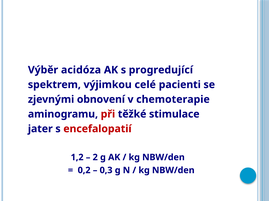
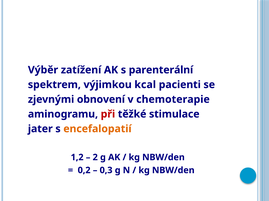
acidóza: acidóza -> zatížení
progredující: progredující -> parenterální
celé: celé -> kcal
encefalopatií colour: red -> orange
